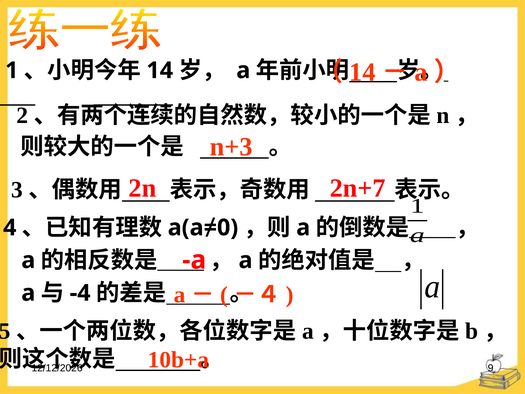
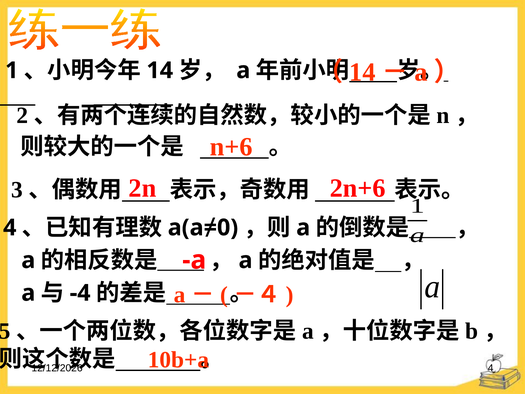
n+3: n+3 -> n+6
2n+7: 2n+7 -> 2n+6
9 at (491, 368): 9 -> 4
